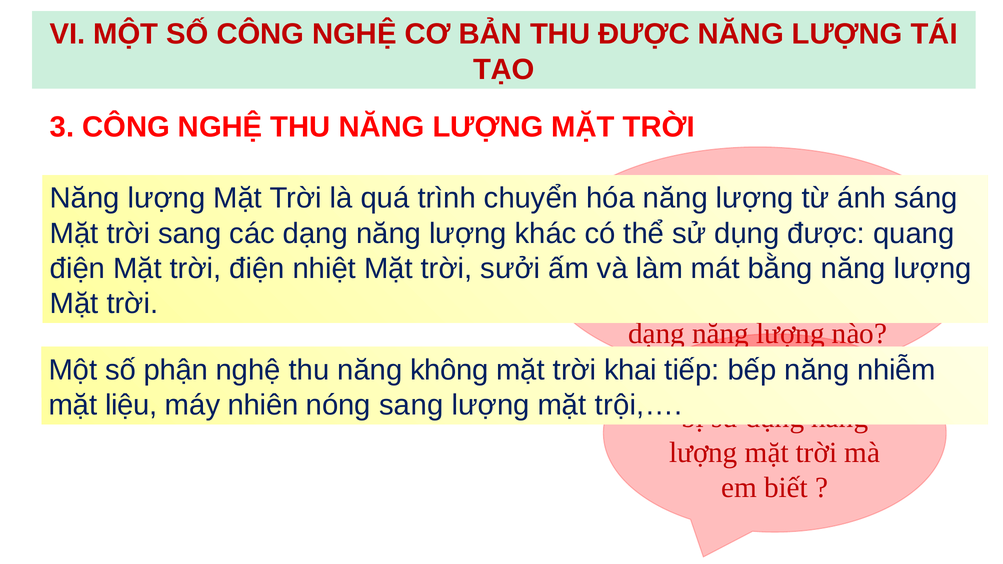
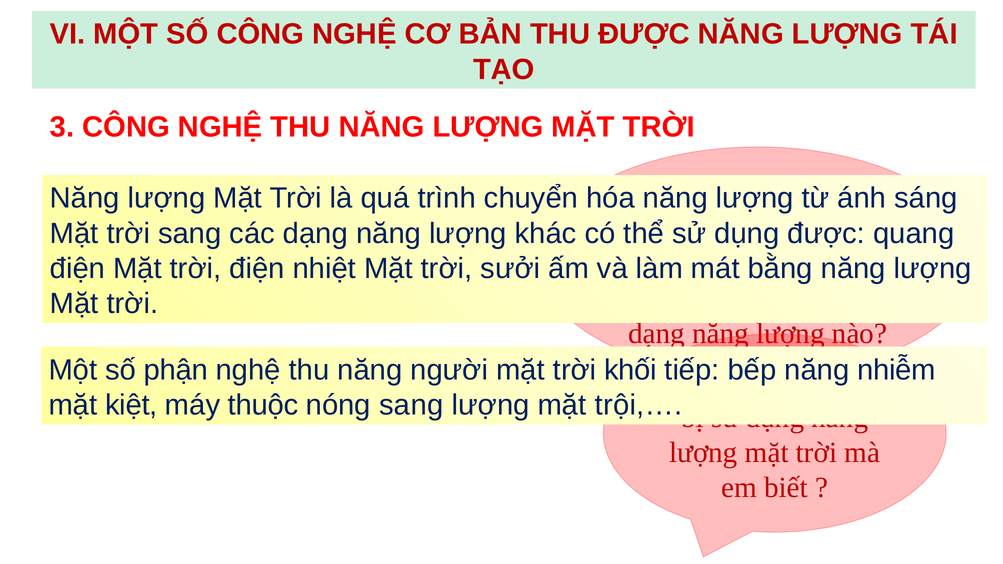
không: không -> người
khai: khai -> khối
liệu: liệu -> kiệt
nhiên: nhiên -> thuộc
